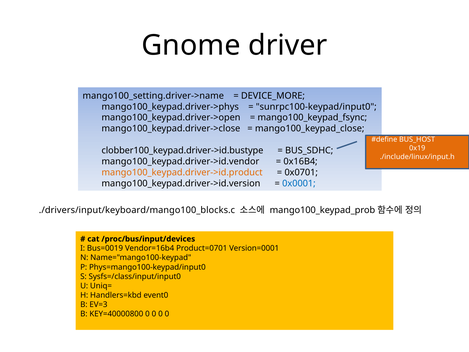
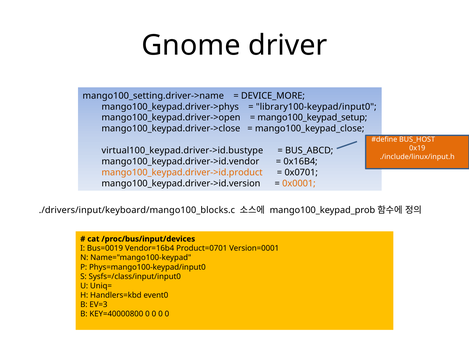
sunrpc100-keypad/input0: sunrpc100-keypad/input0 -> library100-keypad/input0
mango100_keypad_fsync: mango100_keypad_fsync -> mango100_keypad_setup
clobber100_keypad.driver->id.bustype: clobber100_keypad.driver->id.bustype -> virtual100_keypad.driver->id.bustype
BUS_SDHC: BUS_SDHC -> BUS_ABCD
0x0001 colour: blue -> orange
